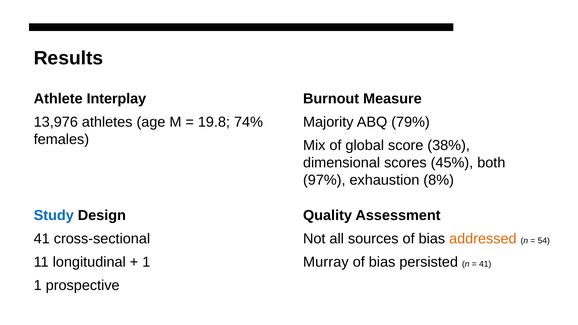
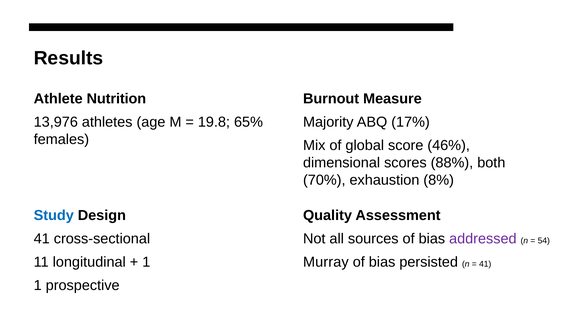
Interplay: Interplay -> Nutrition
74%: 74% -> 65%
79%: 79% -> 17%
38%: 38% -> 46%
45%: 45% -> 88%
97%: 97% -> 70%
addressed colour: orange -> purple
